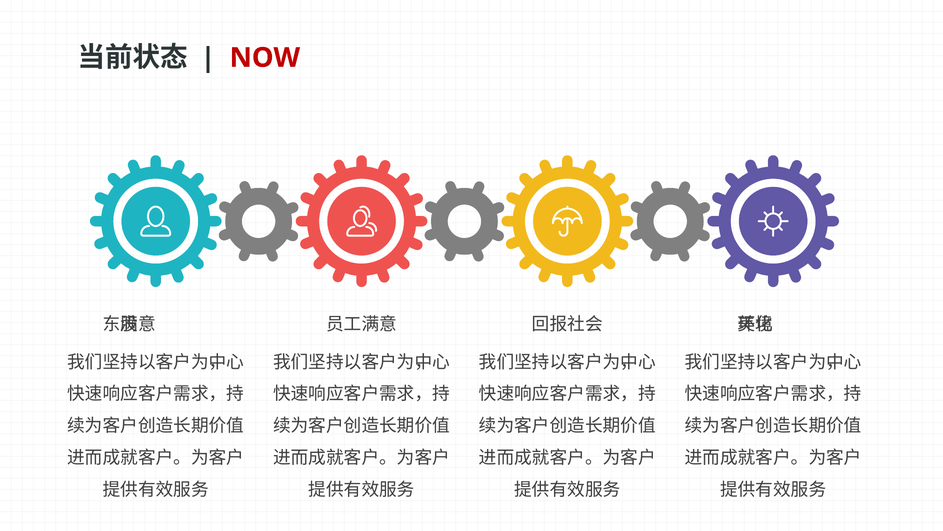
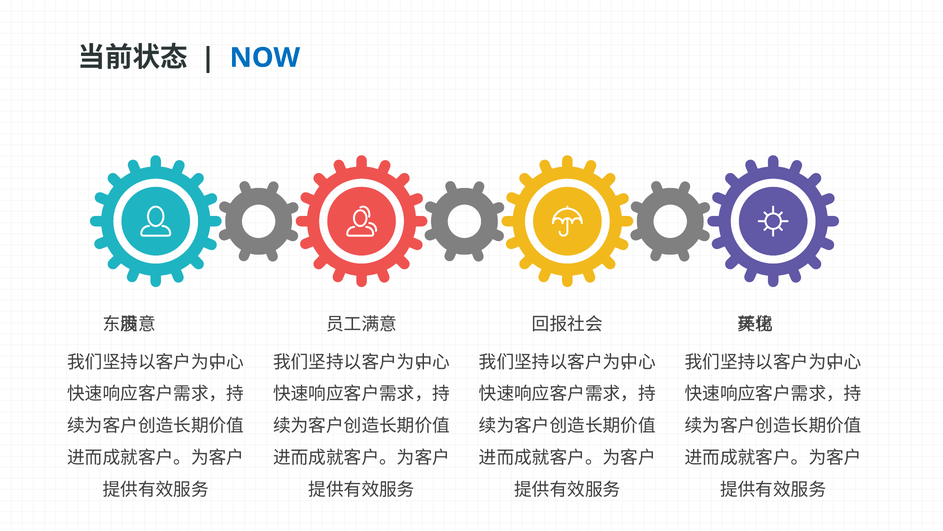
NOW colour: red -> blue
